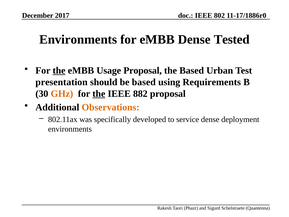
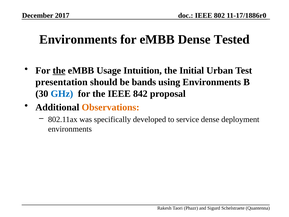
Usage Proposal: Proposal -> Intuition
the Based: Based -> Initial
be based: based -> bands
using Requirements: Requirements -> Environments
GHz colour: orange -> blue
the at (99, 94) underline: present -> none
882: 882 -> 842
